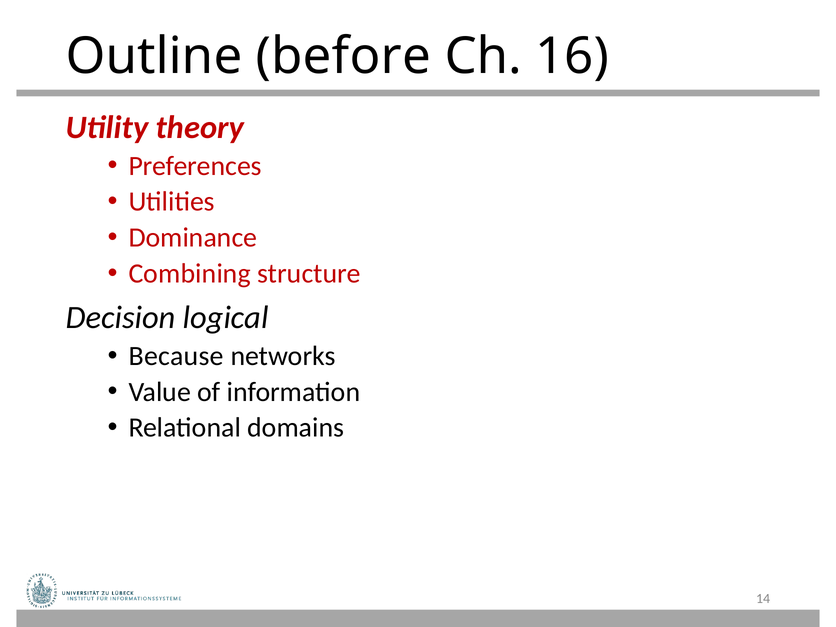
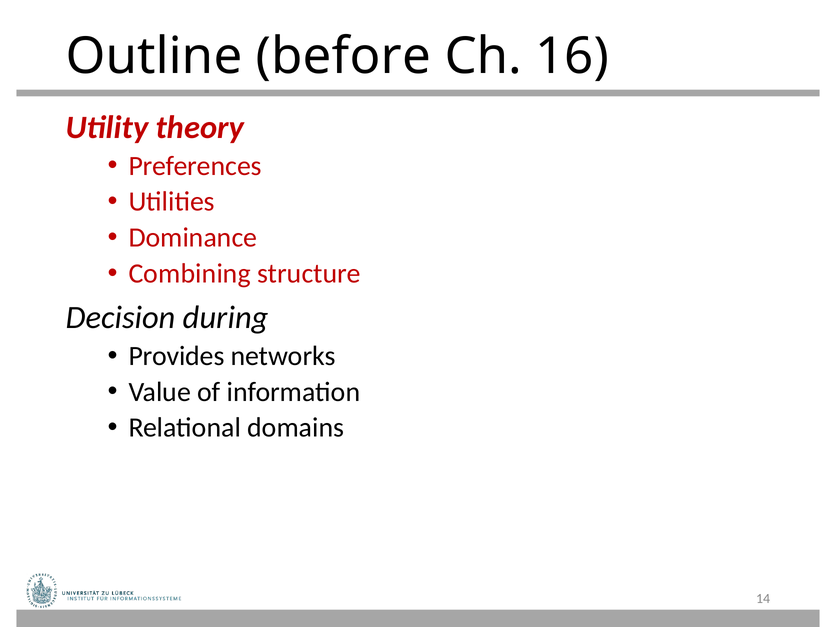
logical: logical -> during
Because: Because -> Provides
